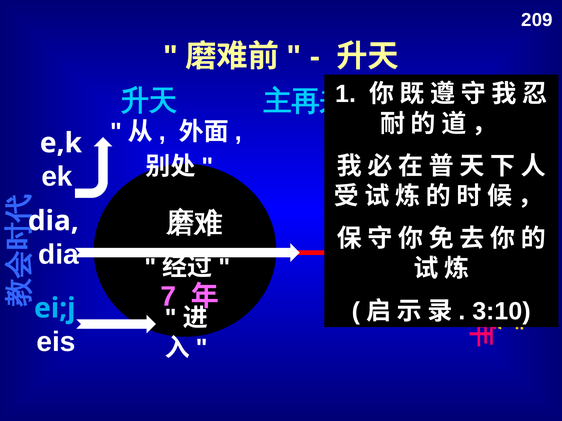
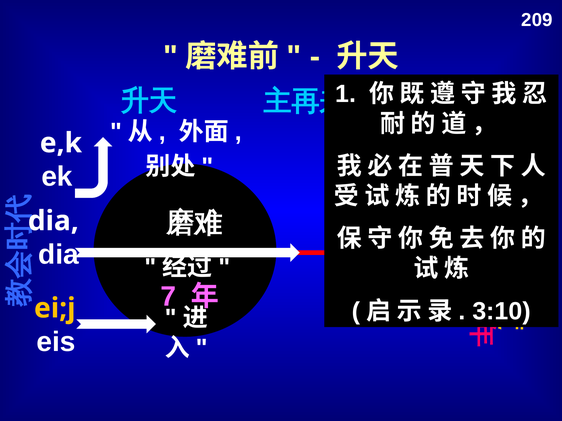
ei;j colour: light blue -> yellow
